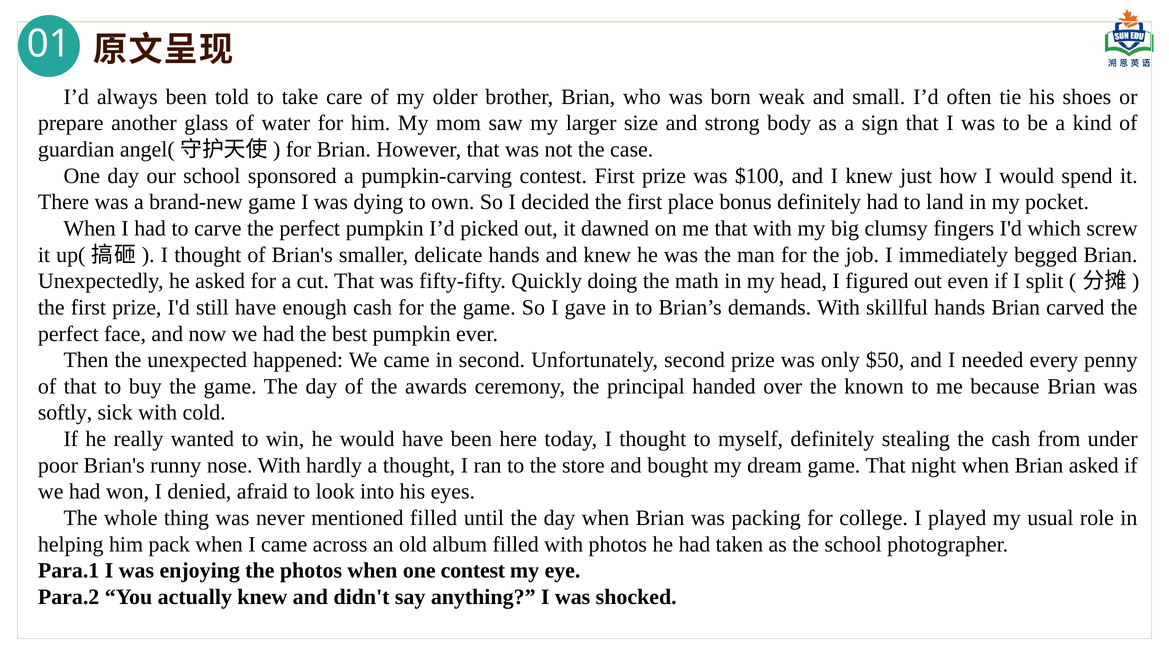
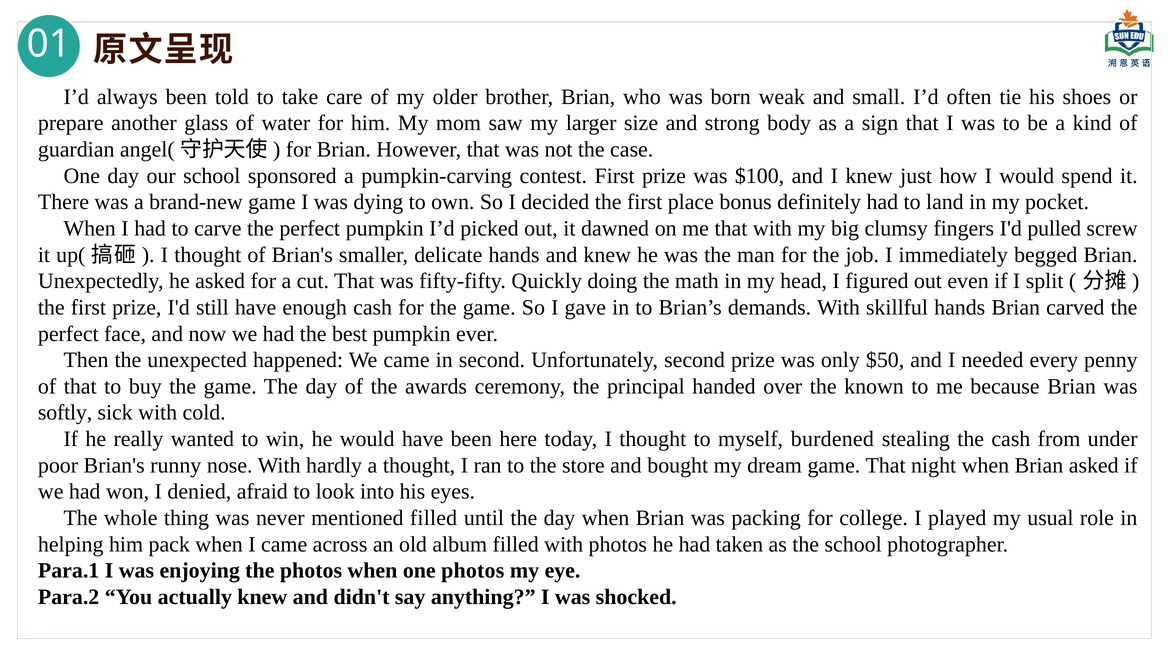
which: which -> pulled
myself definitely: definitely -> burdened
one contest: contest -> photos
